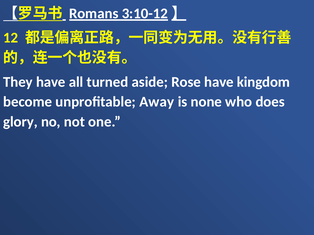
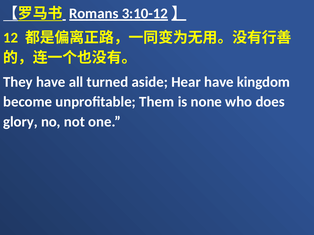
Rose: Rose -> Hear
Away: Away -> Them
